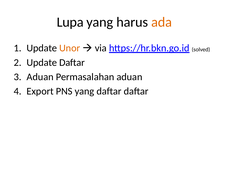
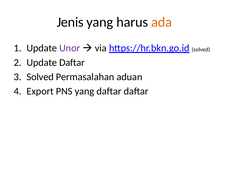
Lupa: Lupa -> Jenis
Unor colour: orange -> purple
Aduan at (40, 77): Aduan -> Solved
